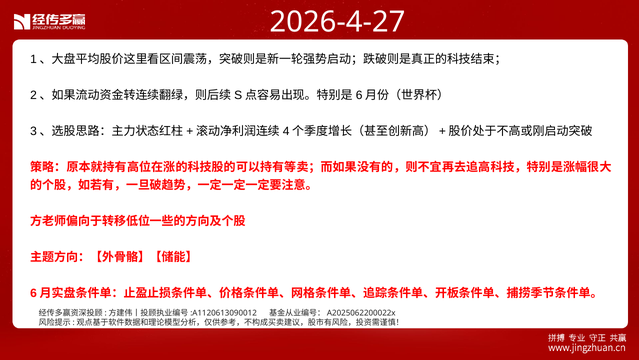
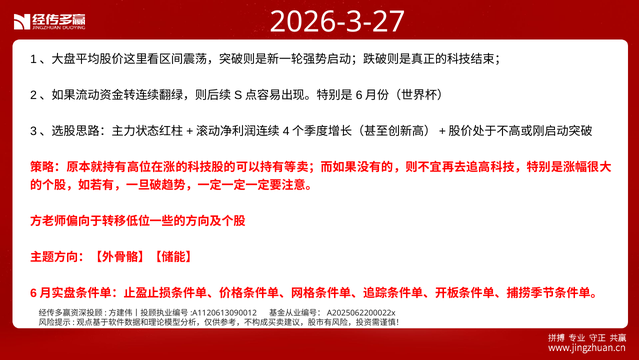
2026-4-27: 2026-4-27 -> 2026-3-27
